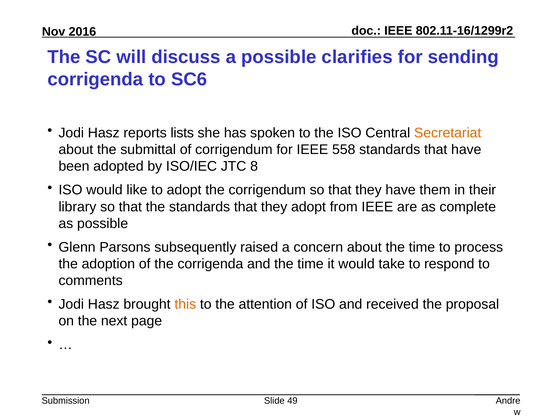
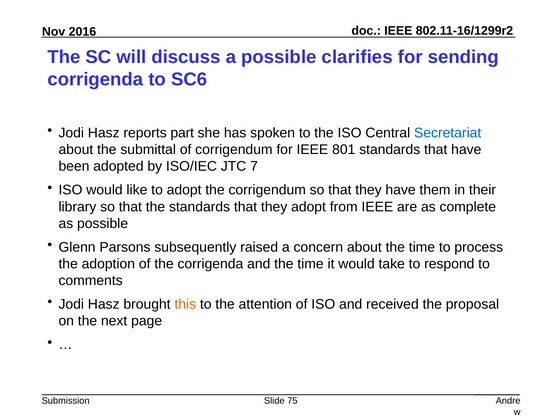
lists: lists -> part
Secretariat colour: orange -> blue
558: 558 -> 801
8: 8 -> 7
49: 49 -> 75
